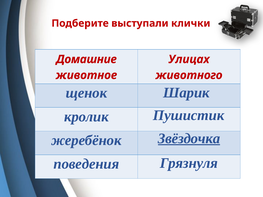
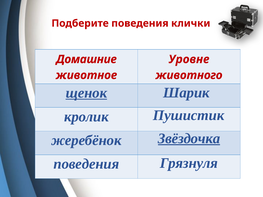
Подберите выступали: выступали -> поведения
Улицах: Улицах -> Уровне
щенок underline: none -> present
